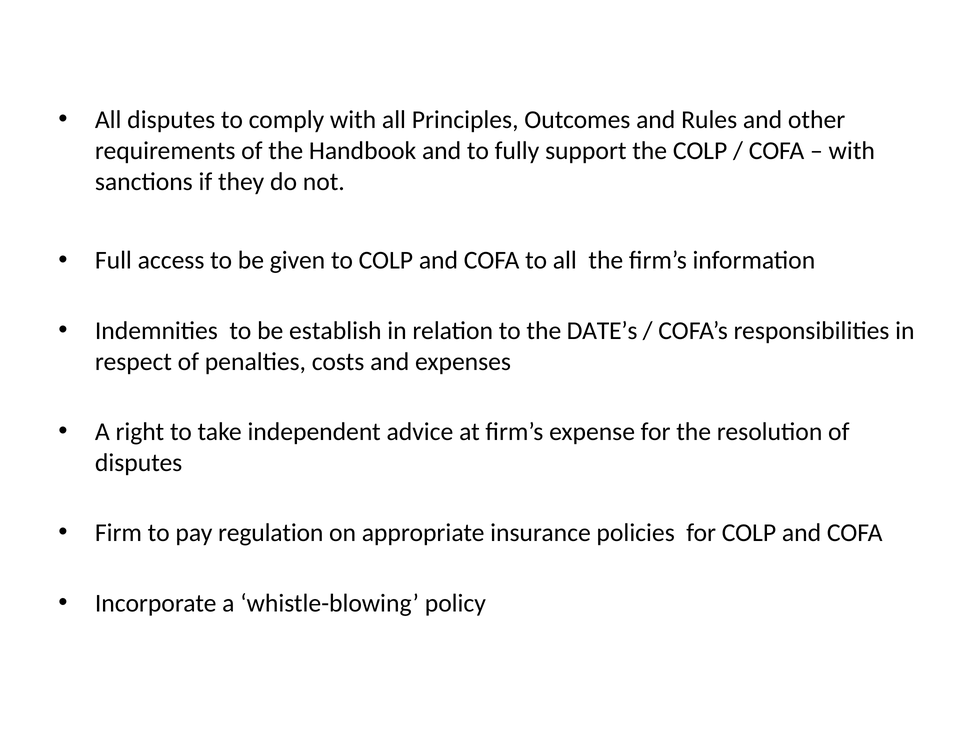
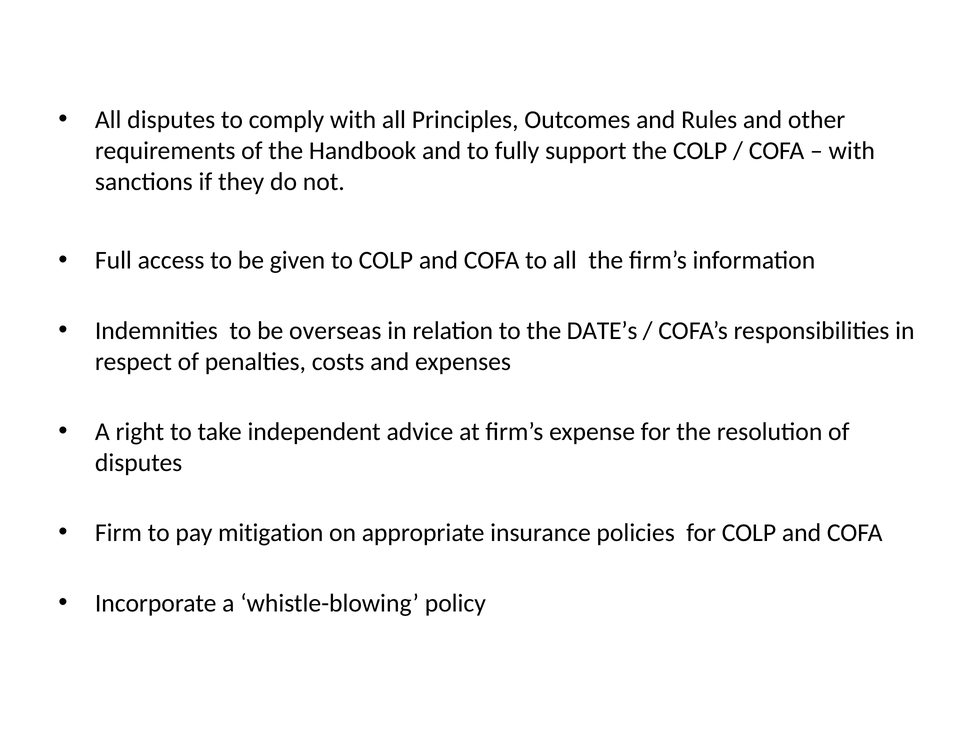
establish: establish -> overseas
regulation: regulation -> mitigation
